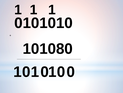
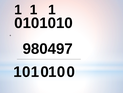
101080: 101080 -> 980497
